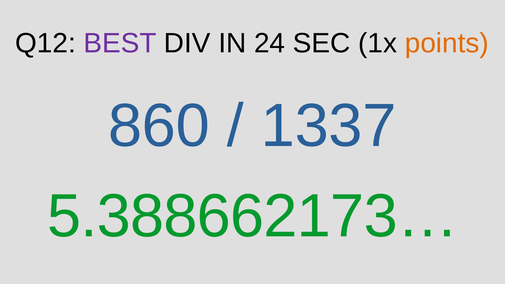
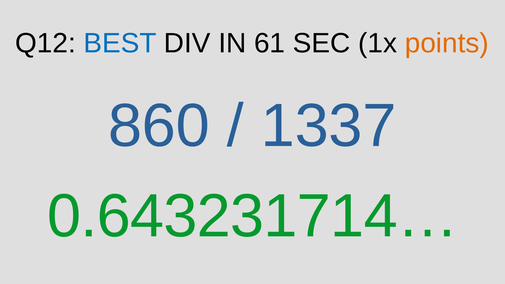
BEST colour: purple -> blue
24: 24 -> 61
5.388662173…: 5.388662173… -> 0.643231714…
